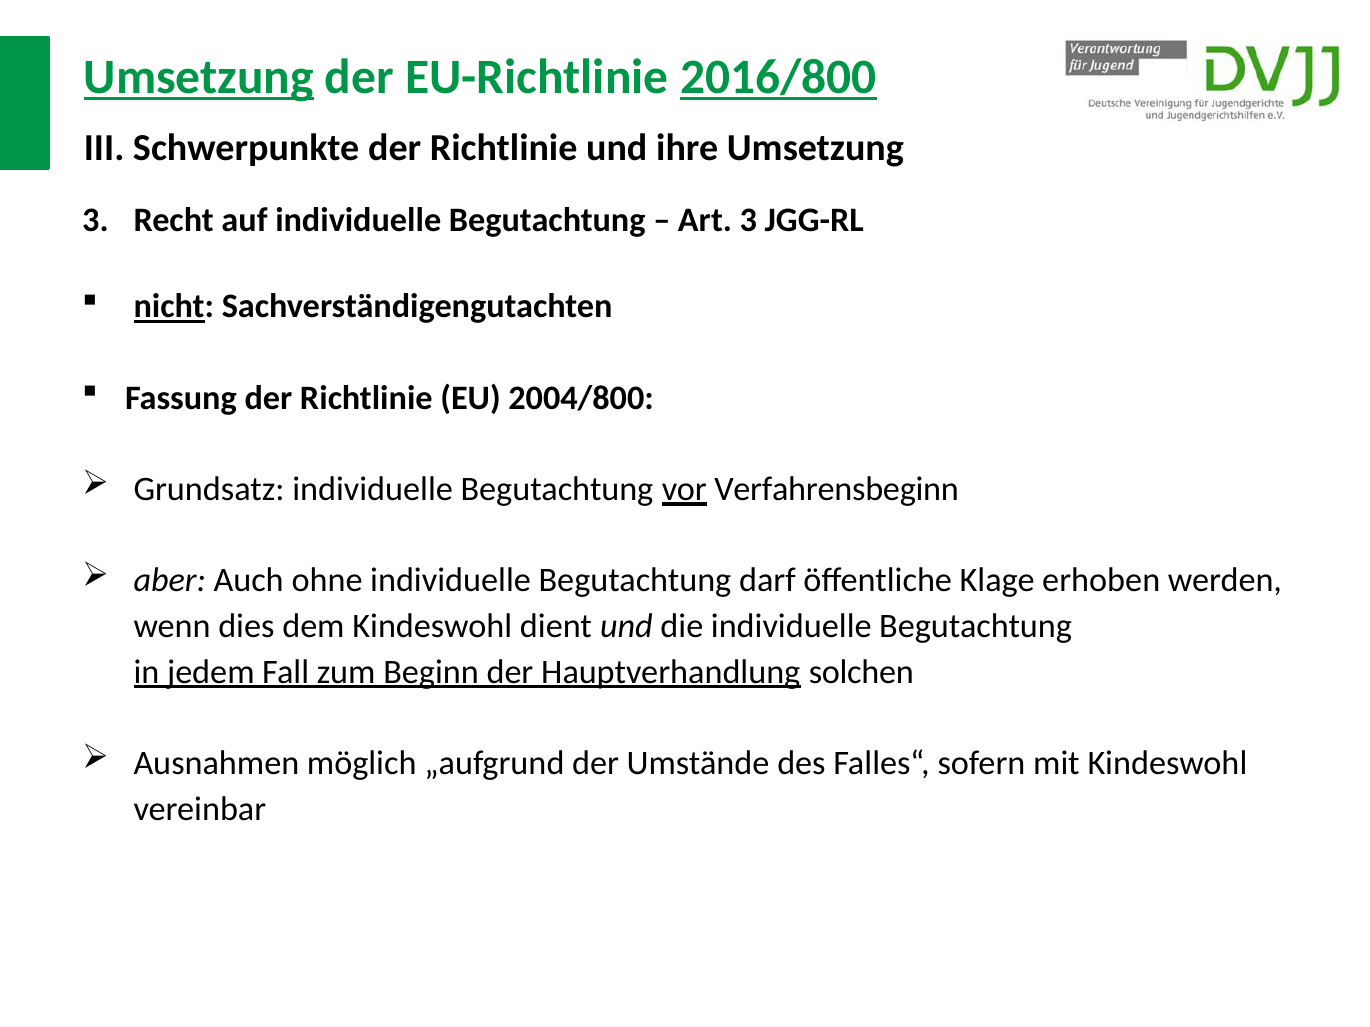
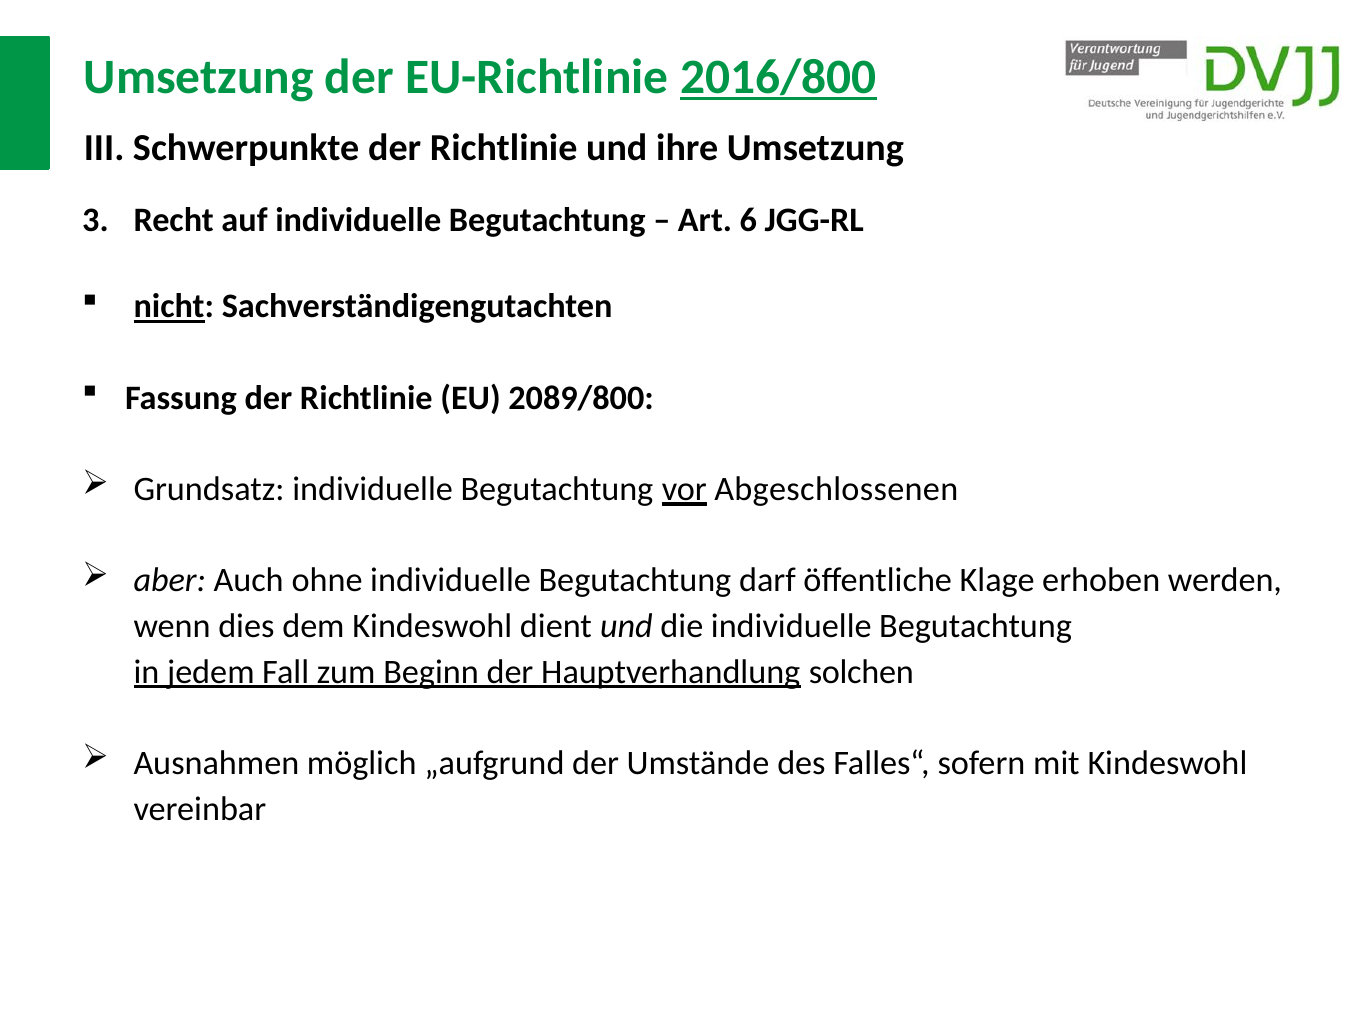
Umsetzung at (199, 78) underline: present -> none
Art 3: 3 -> 6
2004/800: 2004/800 -> 2089/800
Verfahrensbeginn: Verfahrensbeginn -> Abgeschlossenen
